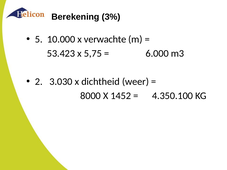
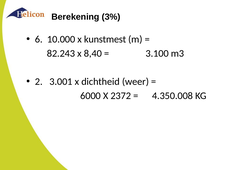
5: 5 -> 6
verwachte: verwachte -> kunstmest
53.423: 53.423 -> 82.243
5,75: 5,75 -> 8,40
6.000: 6.000 -> 3.100
3.030: 3.030 -> 3.001
8000: 8000 -> 6000
1452: 1452 -> 2372
4.350.100: 4.350.100 -> 4.350.008
